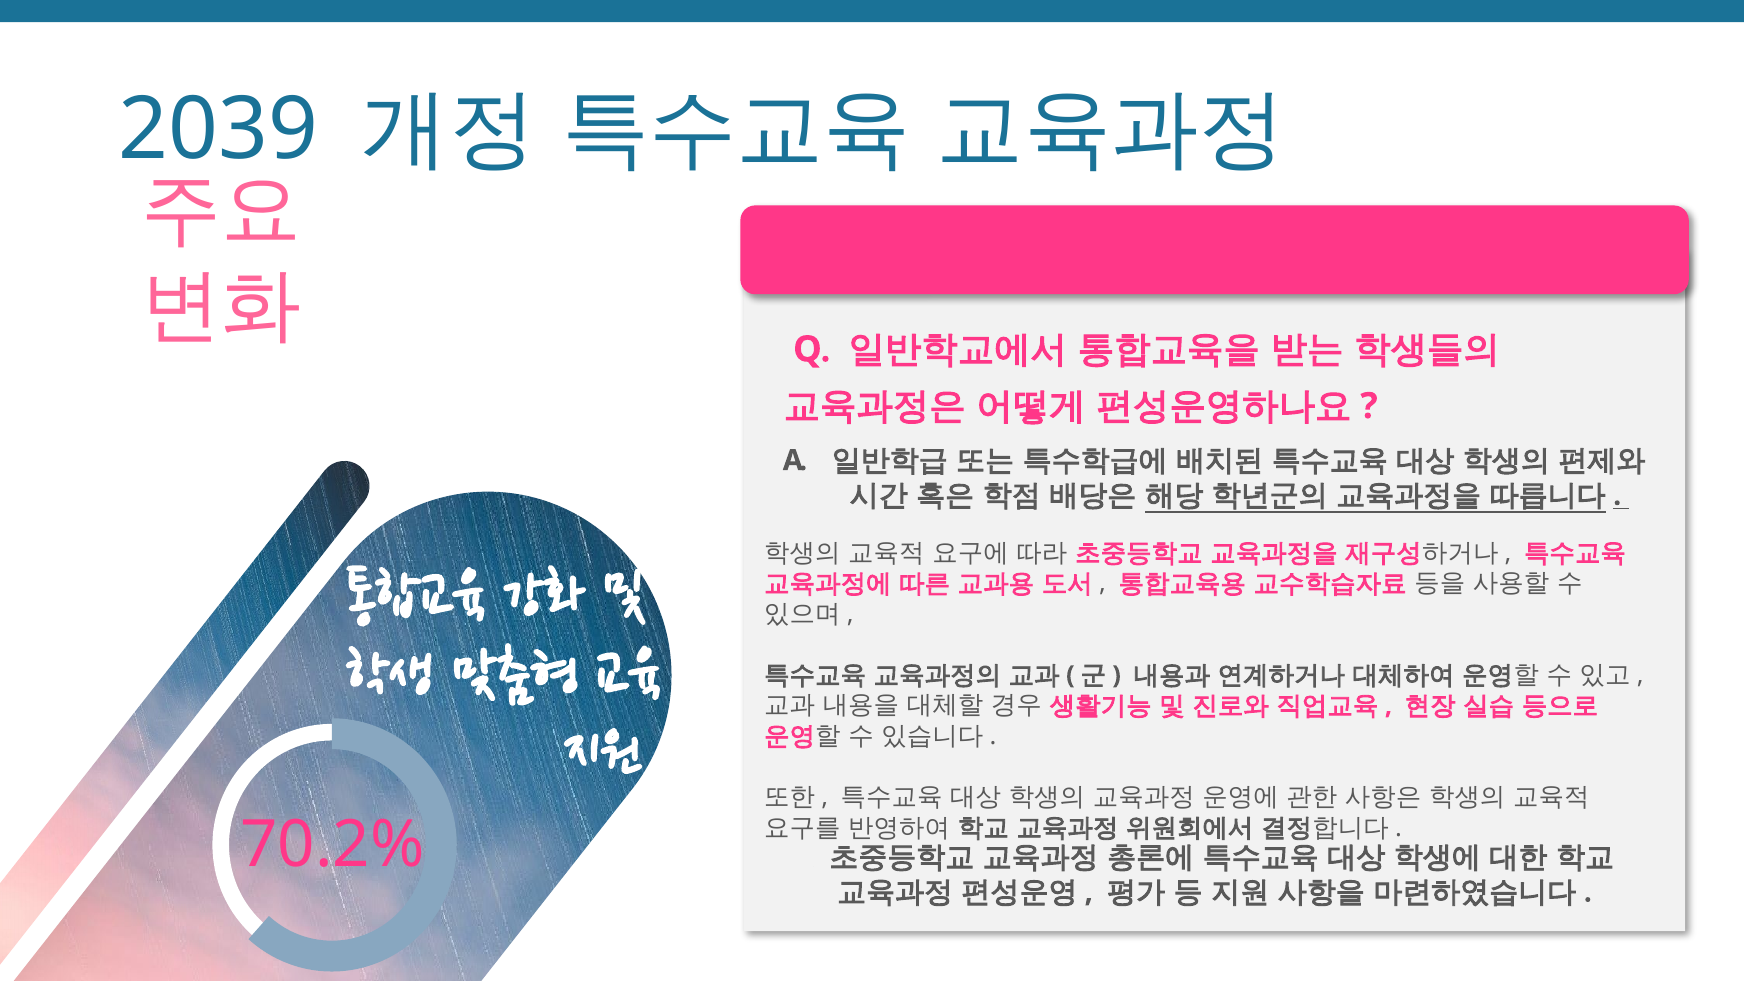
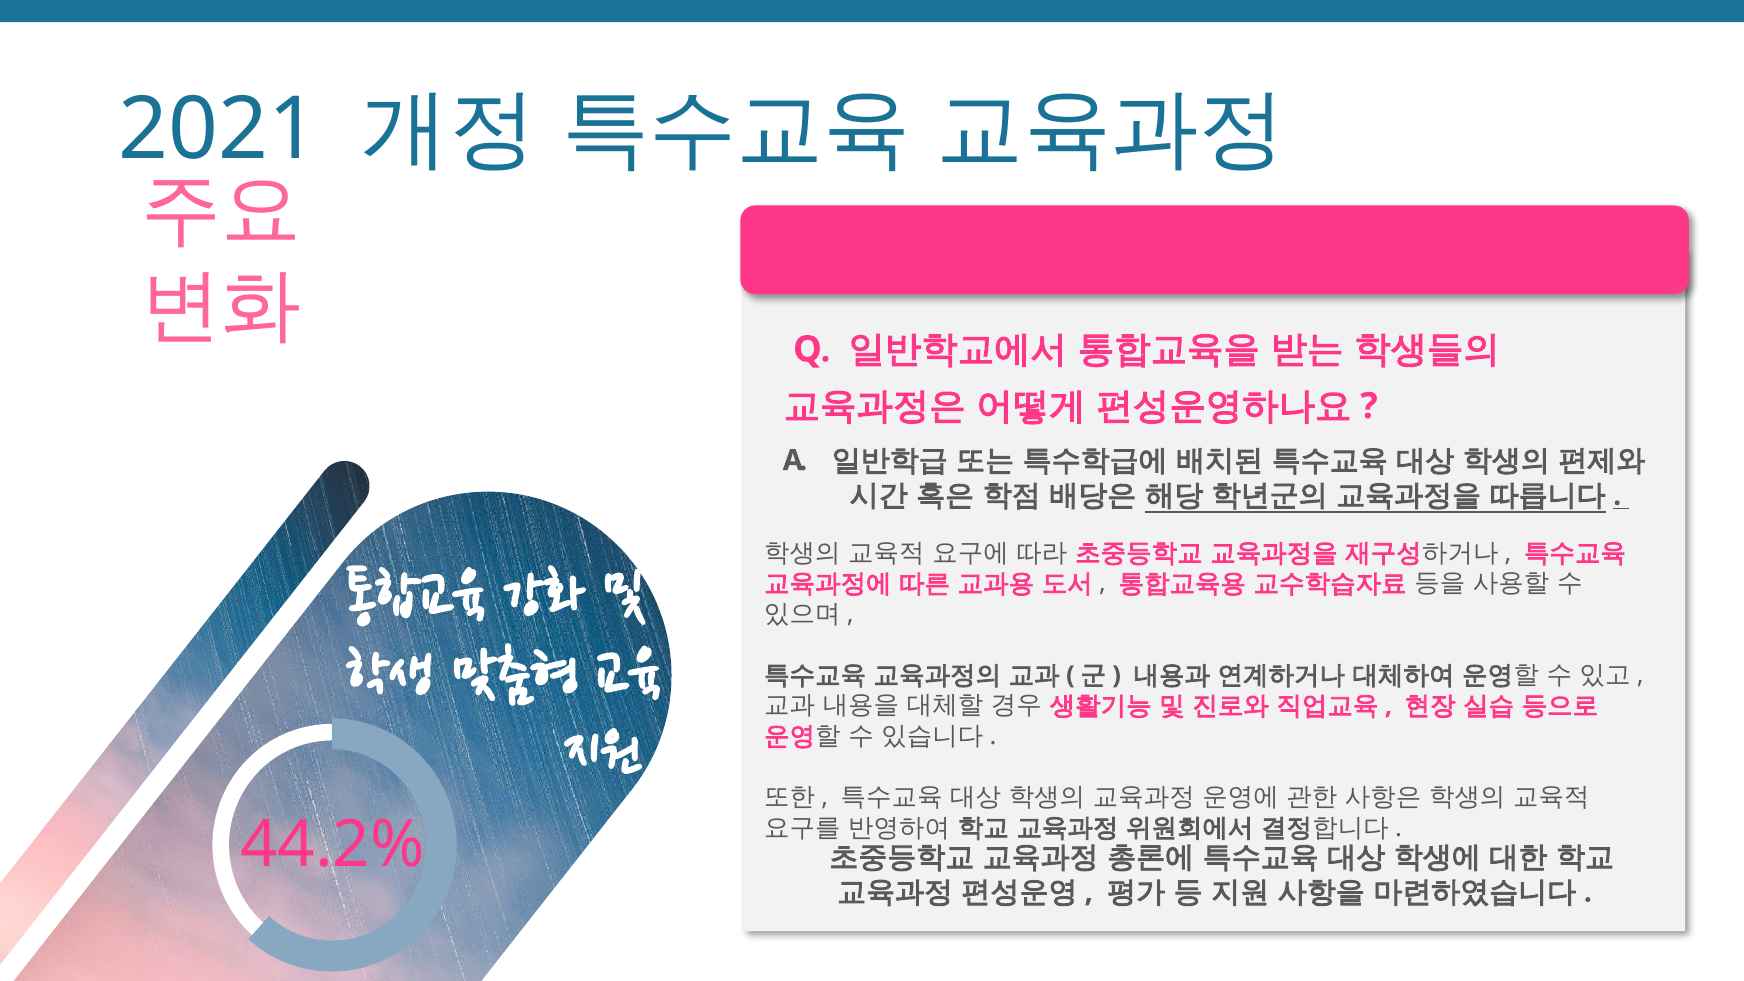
2039: 2039 -> 2021
70.2%: 70.2% -> 44.2%
